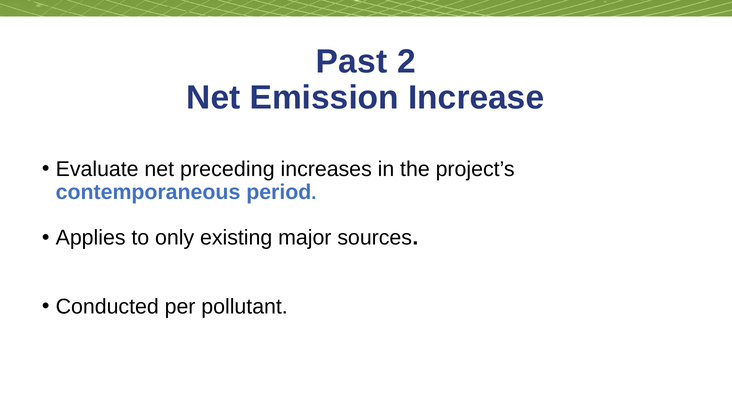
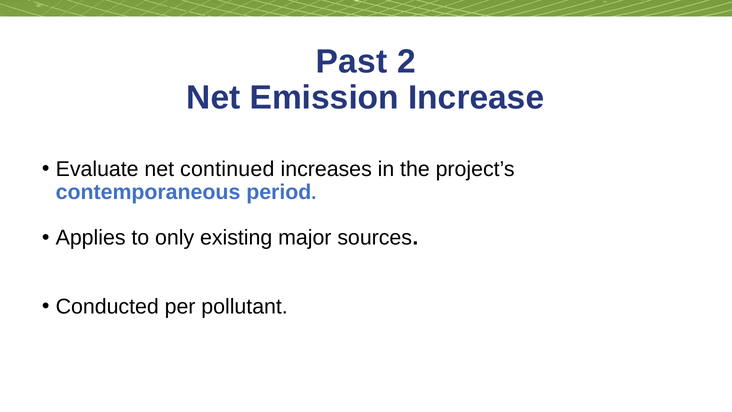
preceding: preceding -> continued
